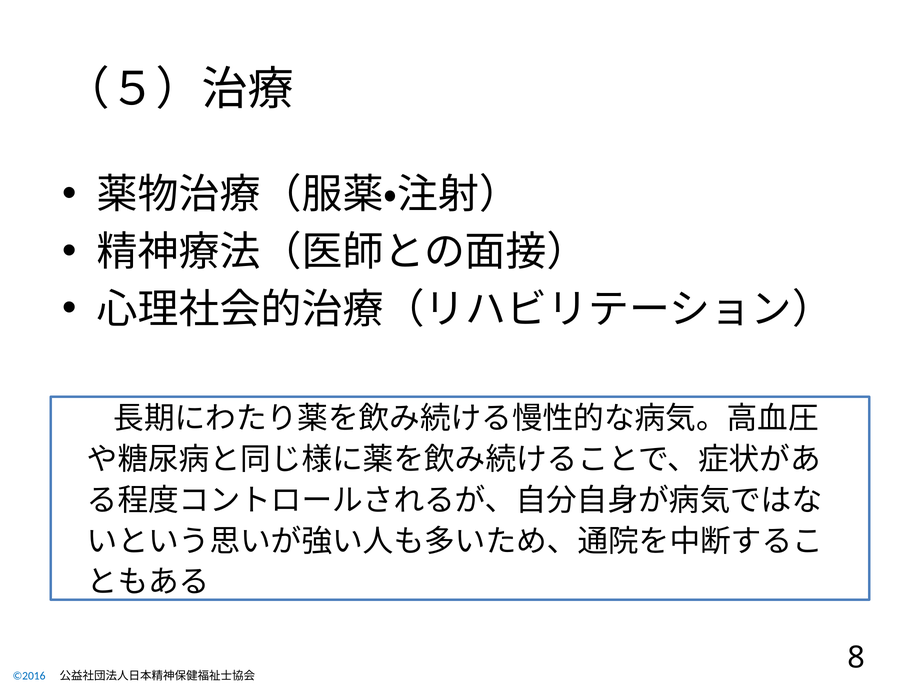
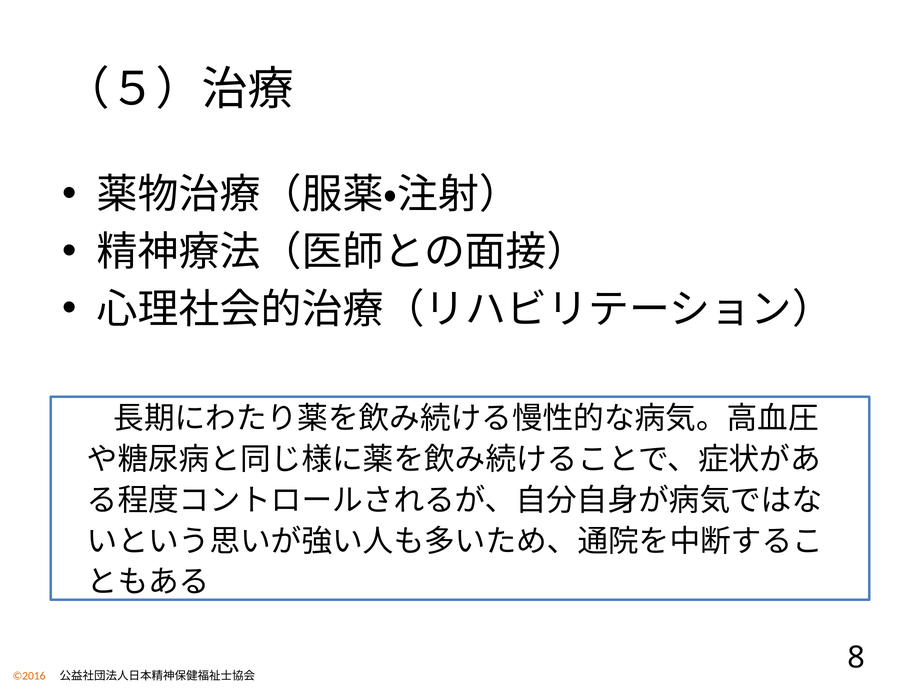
©2016 colour: blue -> orange
